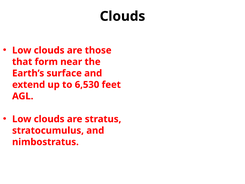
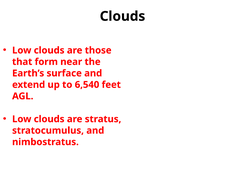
6,530: 6,530 -> 6,540
